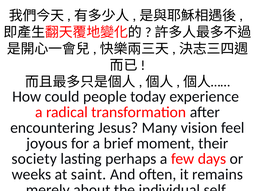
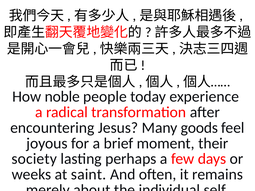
could: could -> noble
vision: vision -> goods
